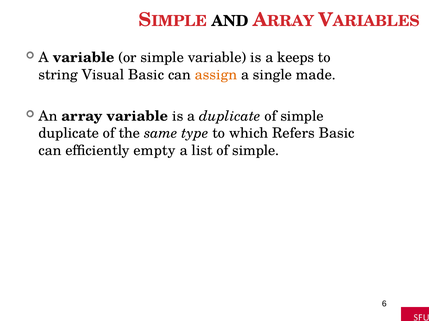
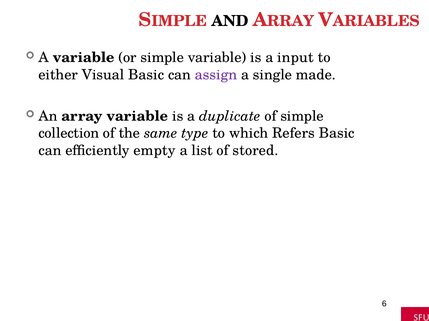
keeps: keeps -> input
string: string -> either
assign colour: orange -> purple
duplicate at (69, 134): duplicate -> collection
list of simple: simple -> stored
